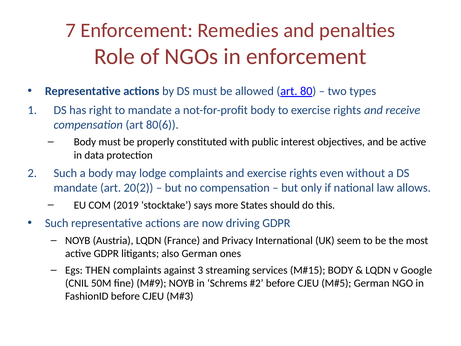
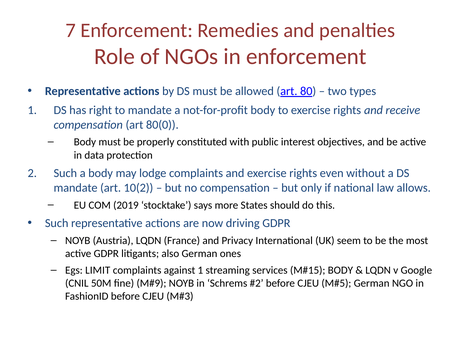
80(6: 80(6 -> 80(0
20(2: 20(2 -> 10(2
THEN: THEN -> LIMIT
against 3: 3 -> 1
